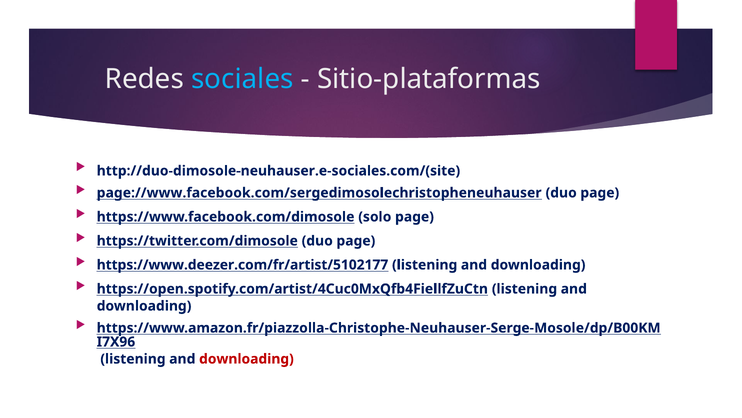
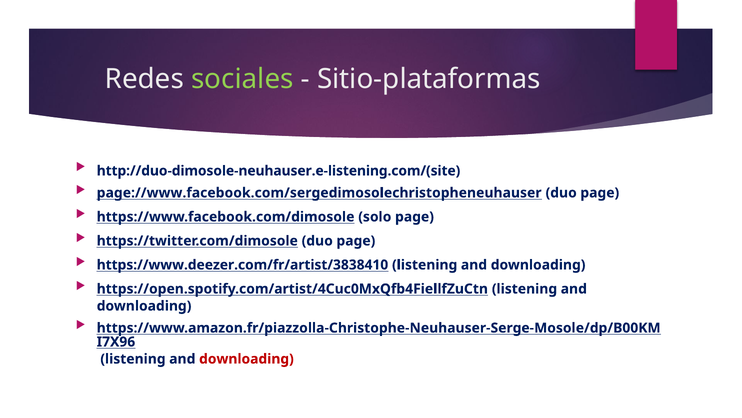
sociales colour: light blue -> light green
http://duo-dimosole-neuhauser.e-sociales.com/(site: http://duo-dimosole-neuhauser.e-sociales.com/(site -> http://duo-dimosole-neuhauser.e-listening.com/(site
https://www.deezer.com/fr/artist/5102177: https://www.deezer.com/fr/artist/5102177 -> https://www.deezer.com/fr/artist/3838410
